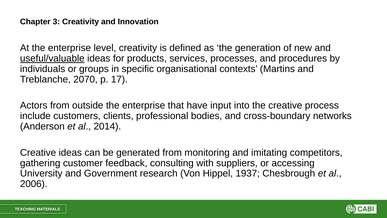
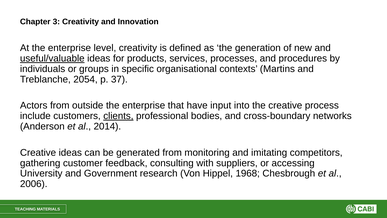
2070: 2070 -> 2054
17: 17 -> 37
clients underline: none -> present
1937: 1937 -> 1968
